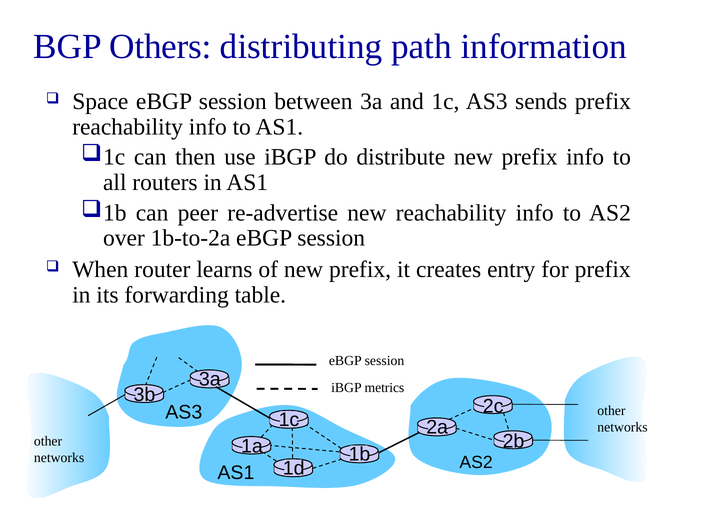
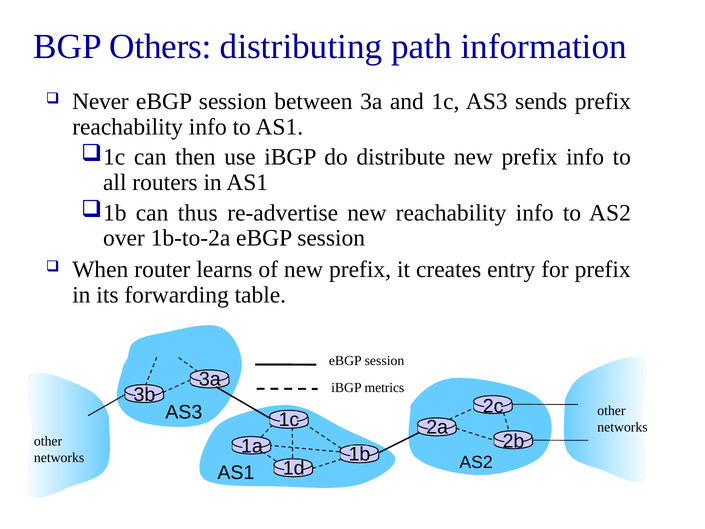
Space: Space -> Never
peer: peer -> thus
